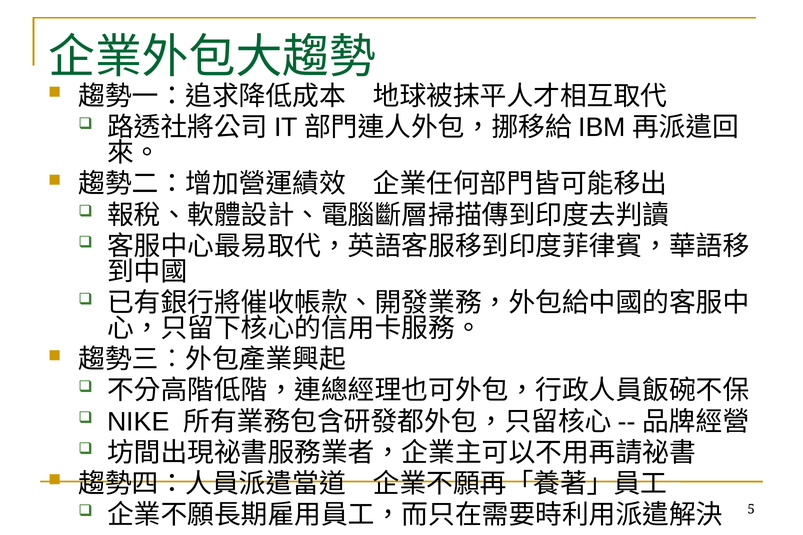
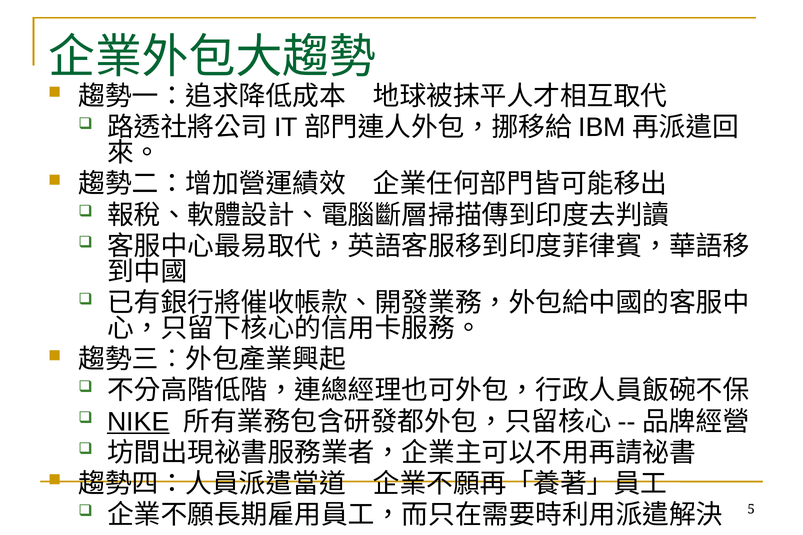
NIKE underline: none -> present
